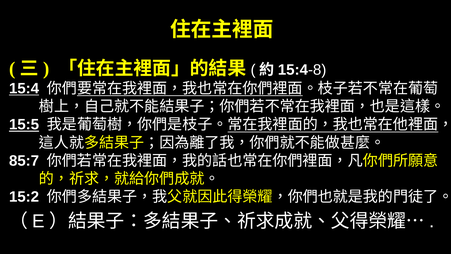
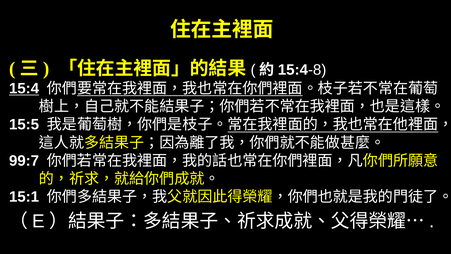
15:5 underline: present -> none
85:7: 85:7 -> 99:7
15:2: 15:2 -> 15:1
